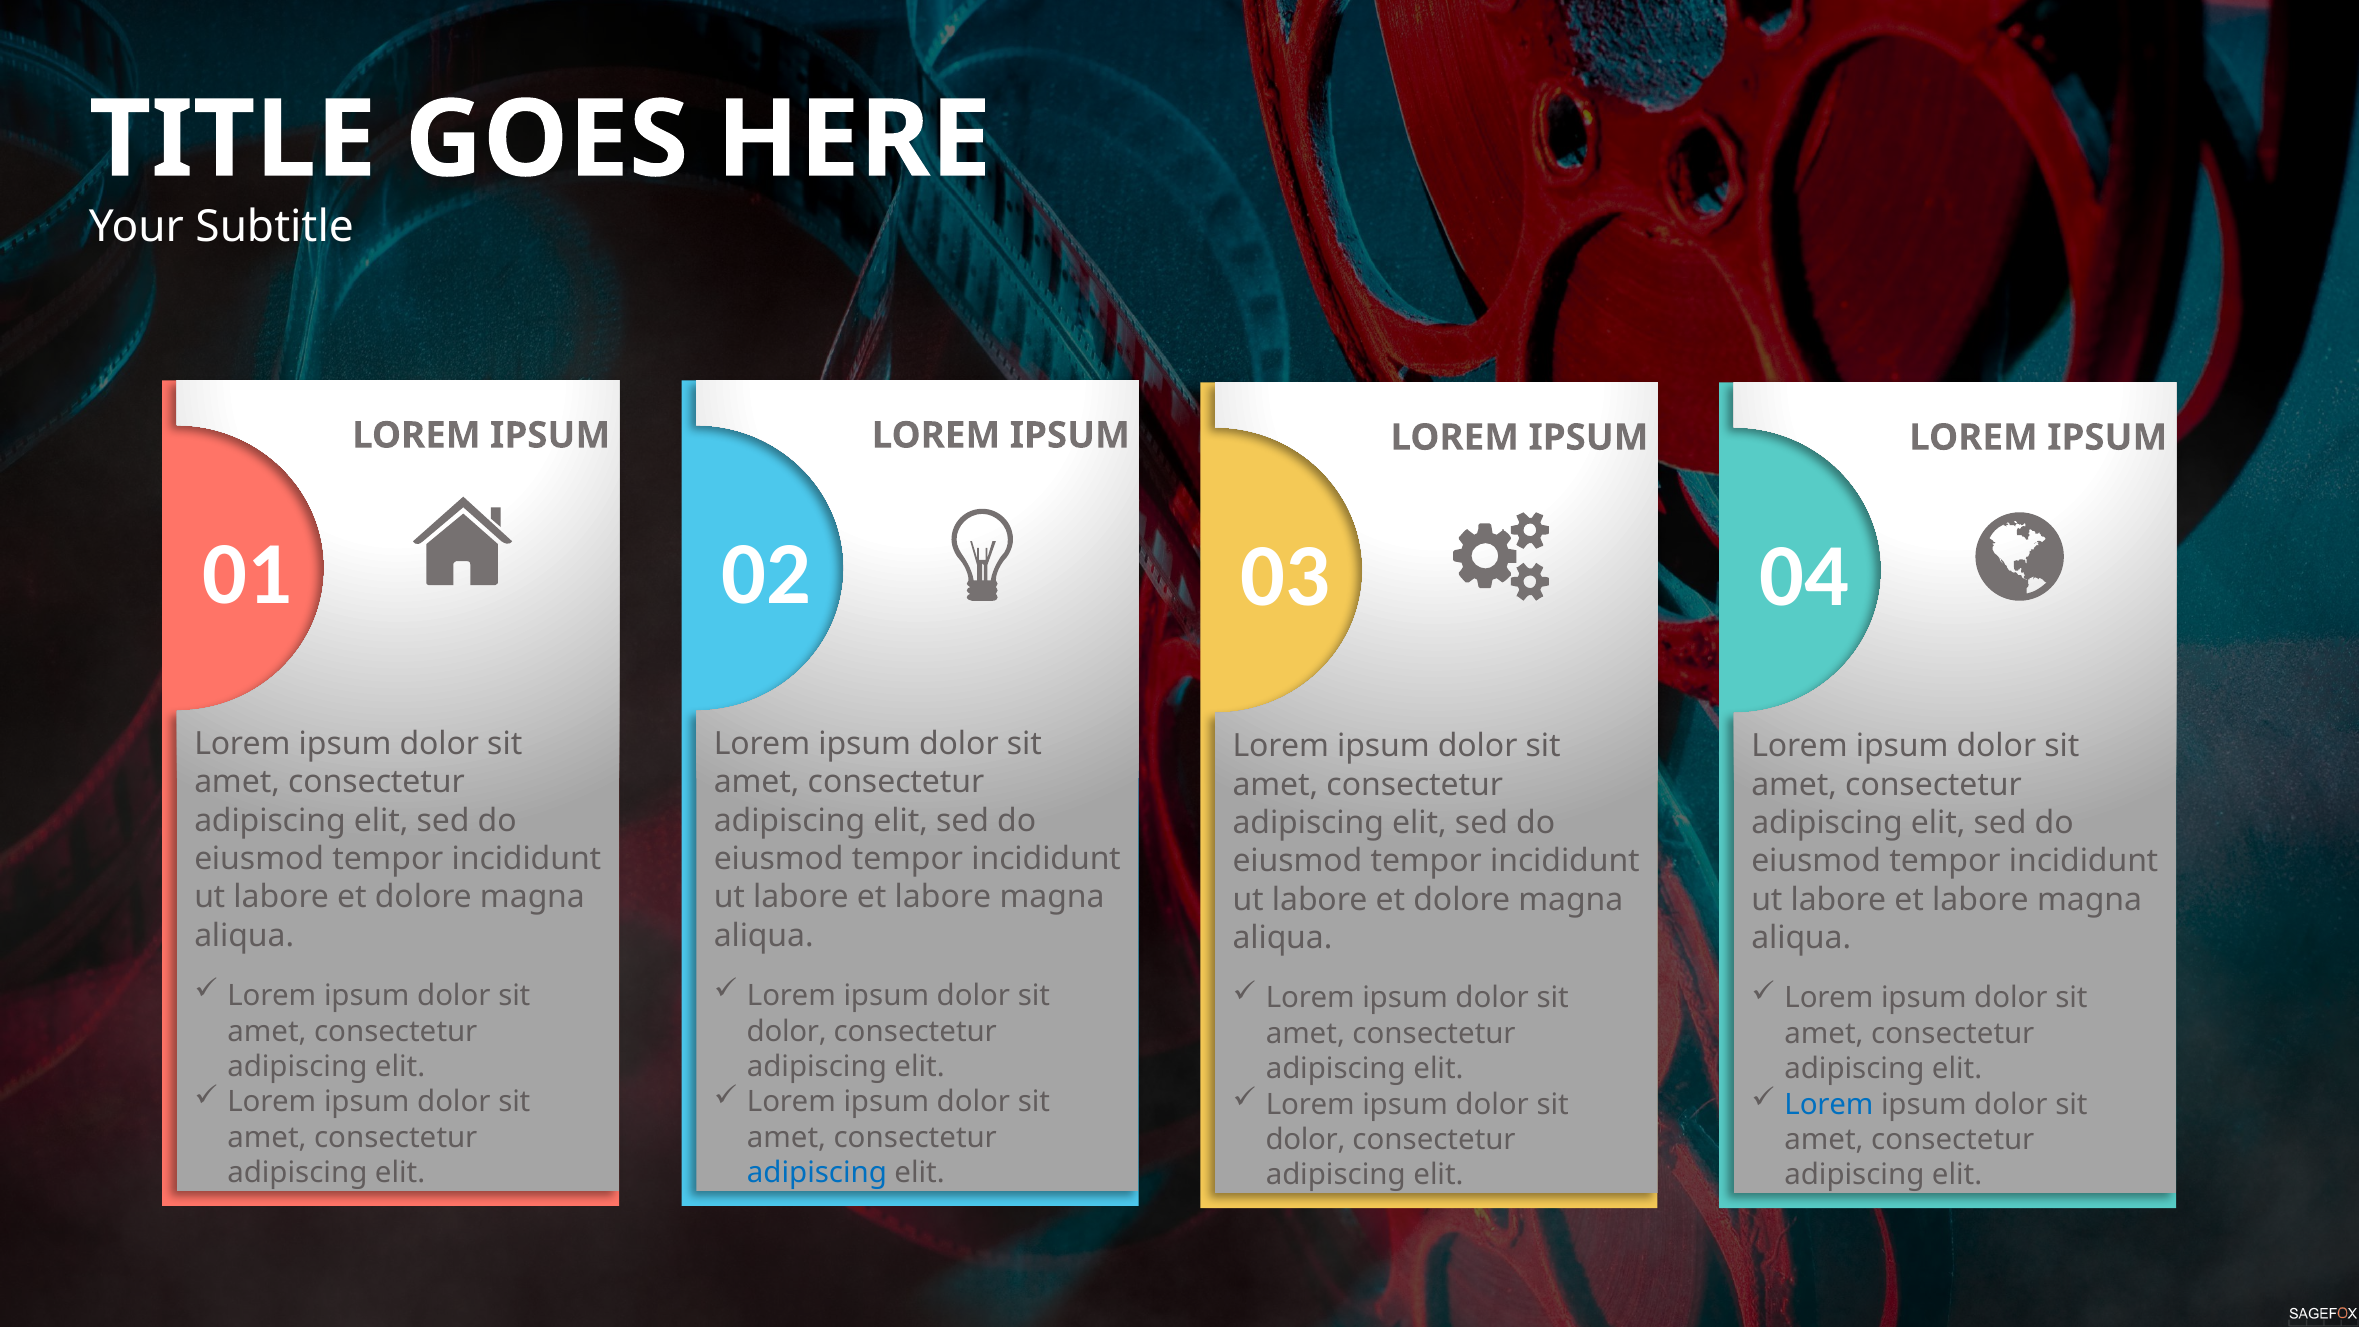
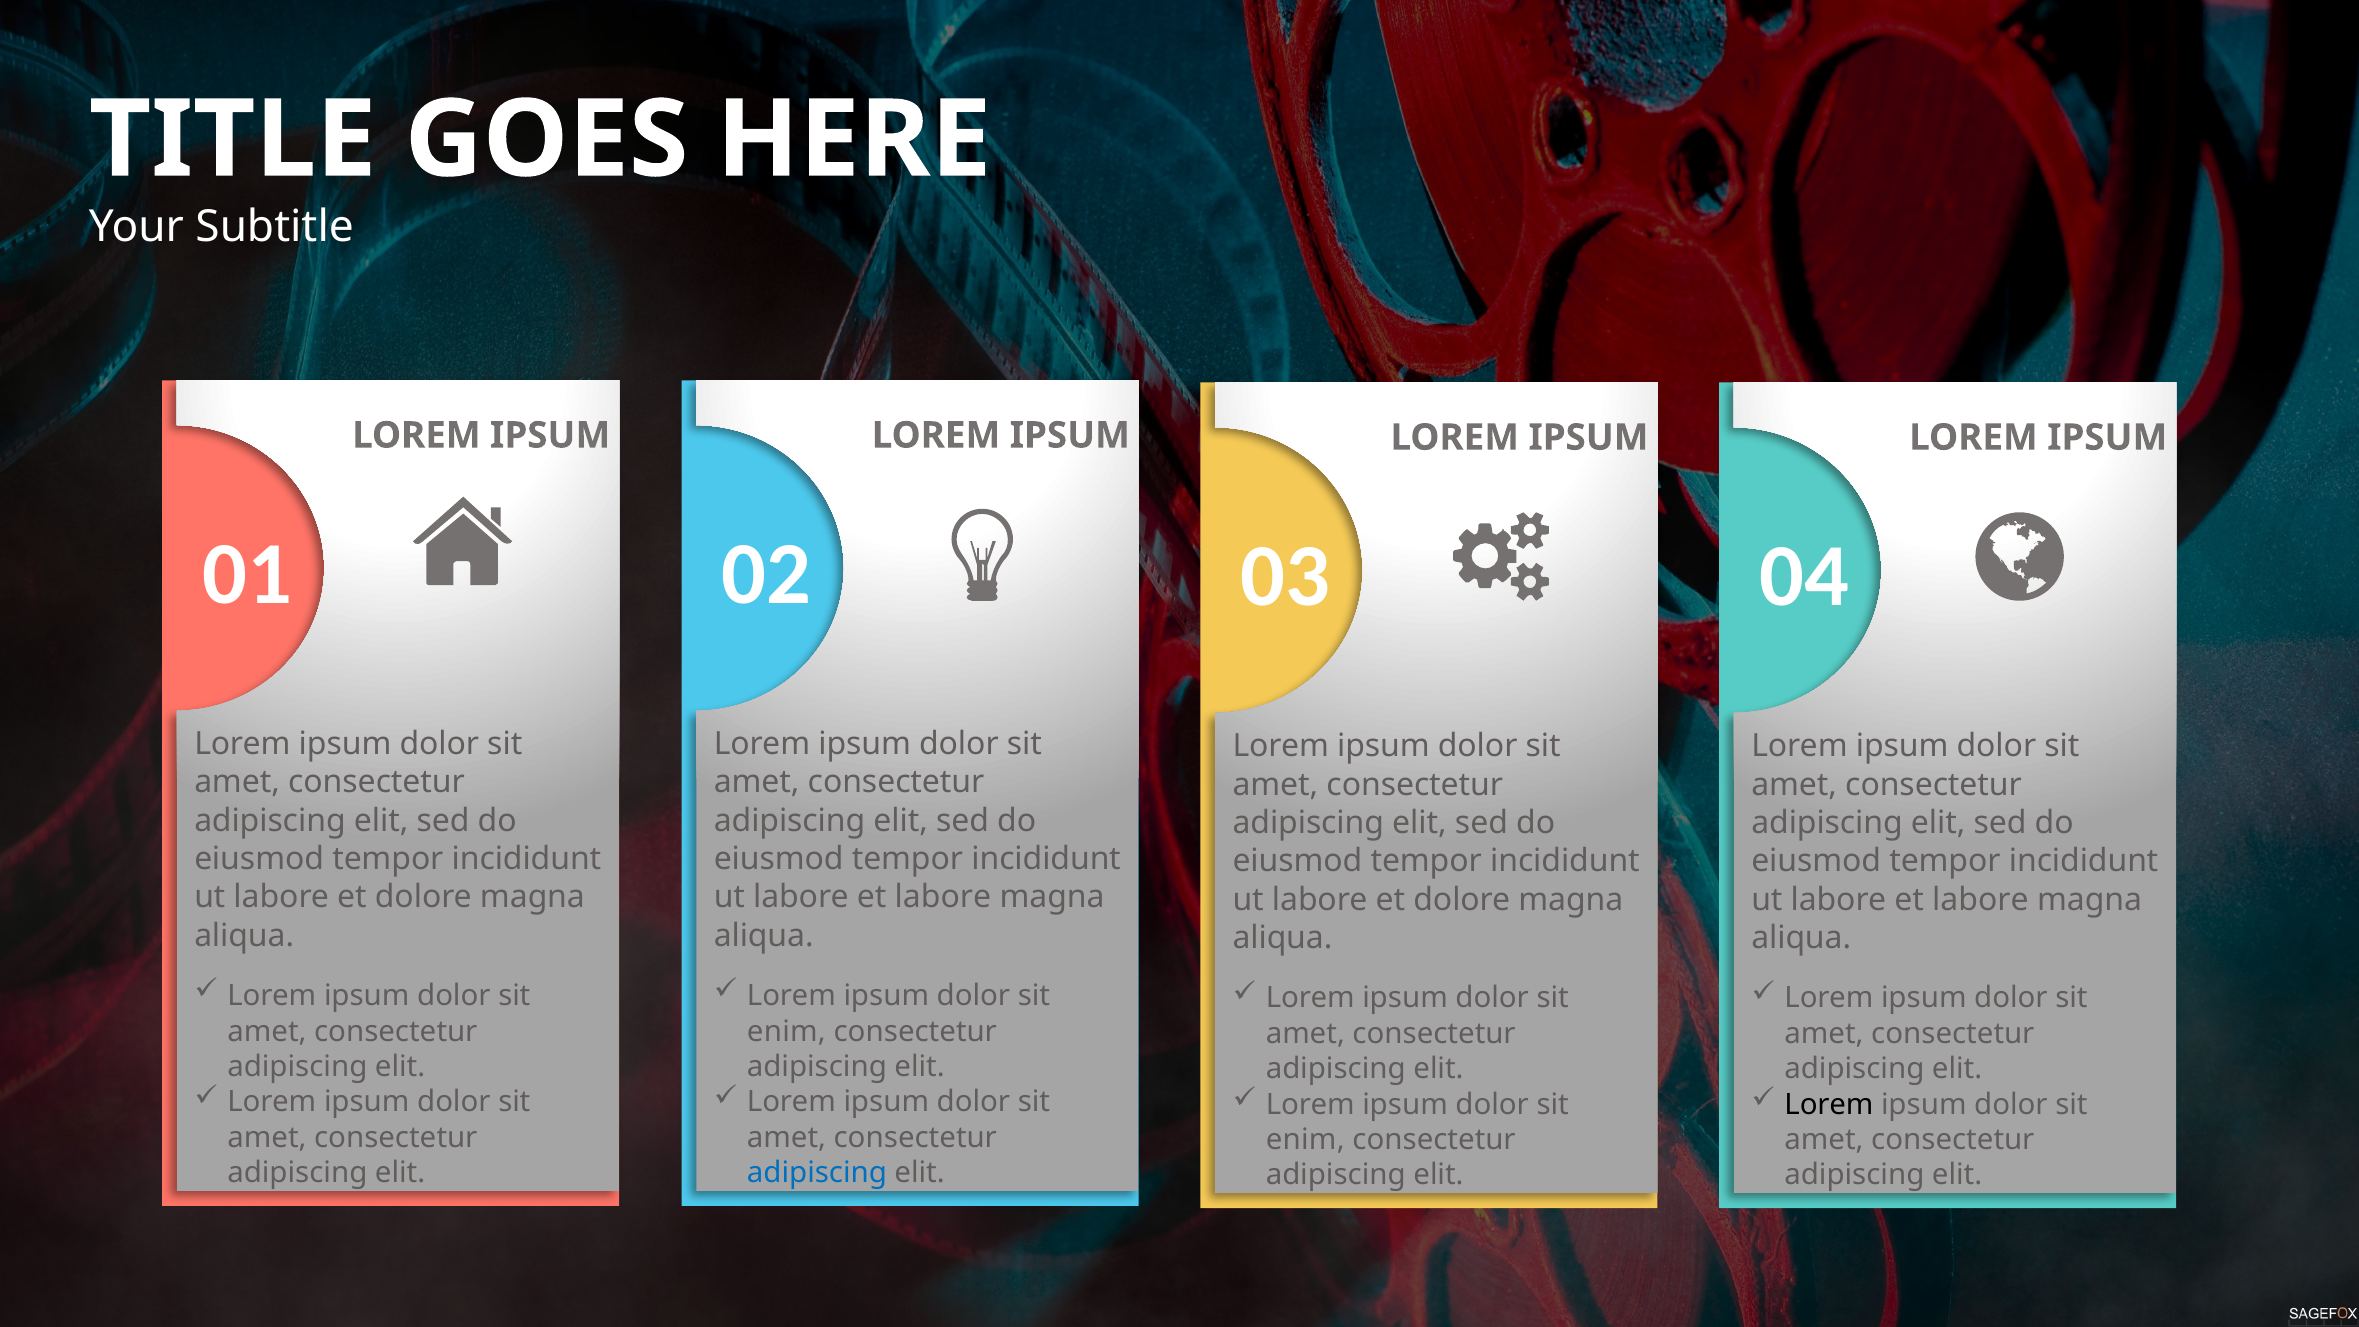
dolor at (787, 1031): dolor -> enim
Lorem at (1829, 1104) colour: blue -> black
dolor at (1305, 1140): dolor -> enim
